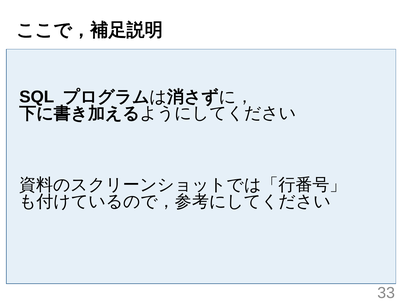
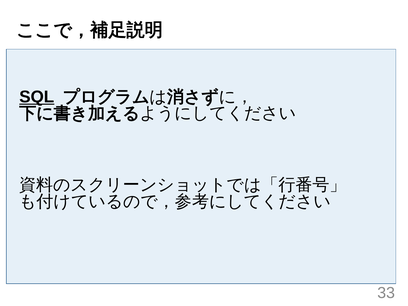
SQL underline: none -> present
